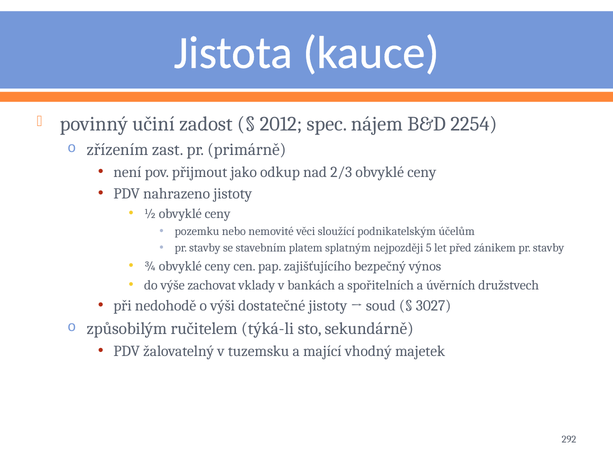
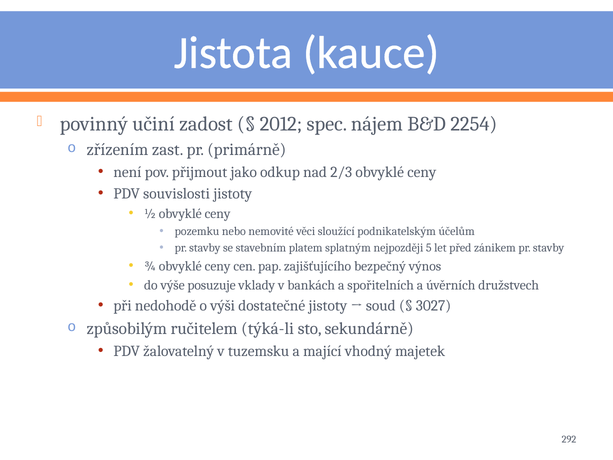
nahrazeno: nahrazeno -> souvislosti
zachovat: zachovat -> posuzuje
